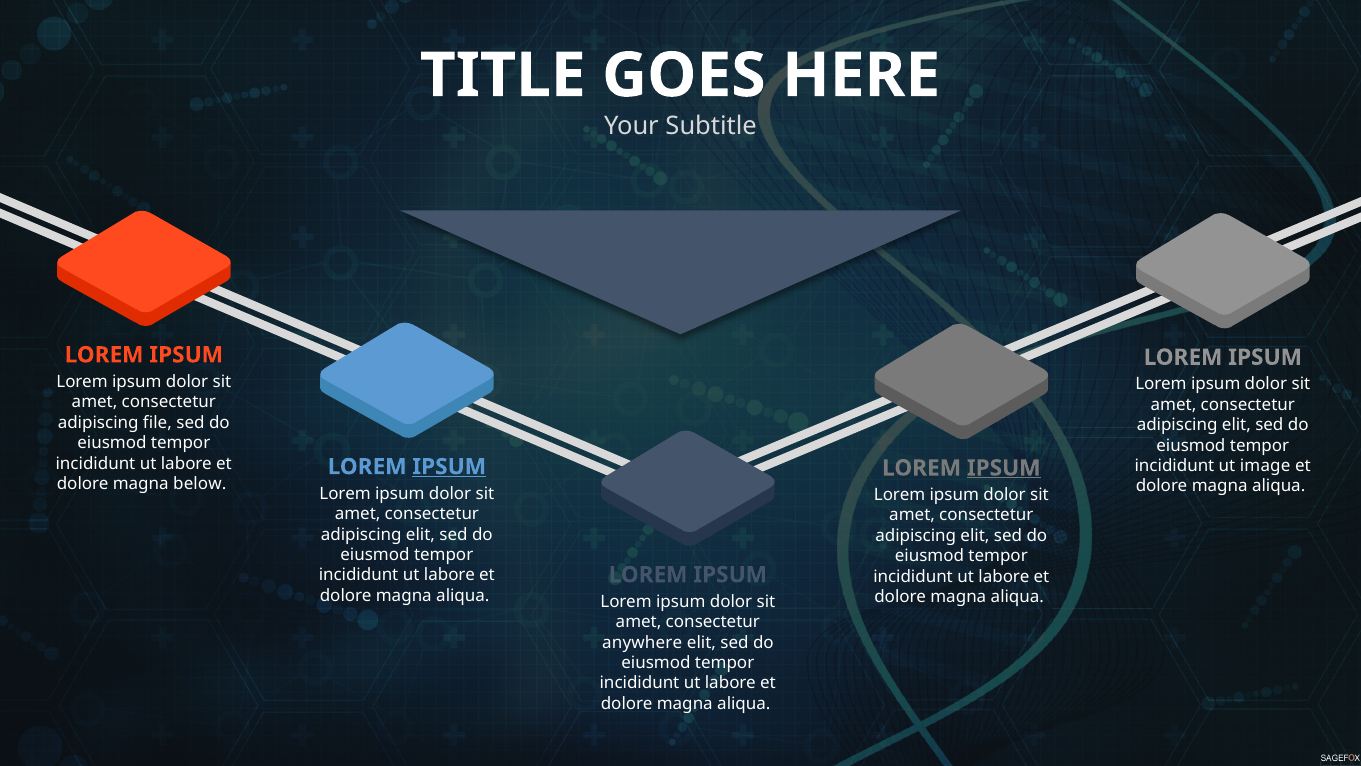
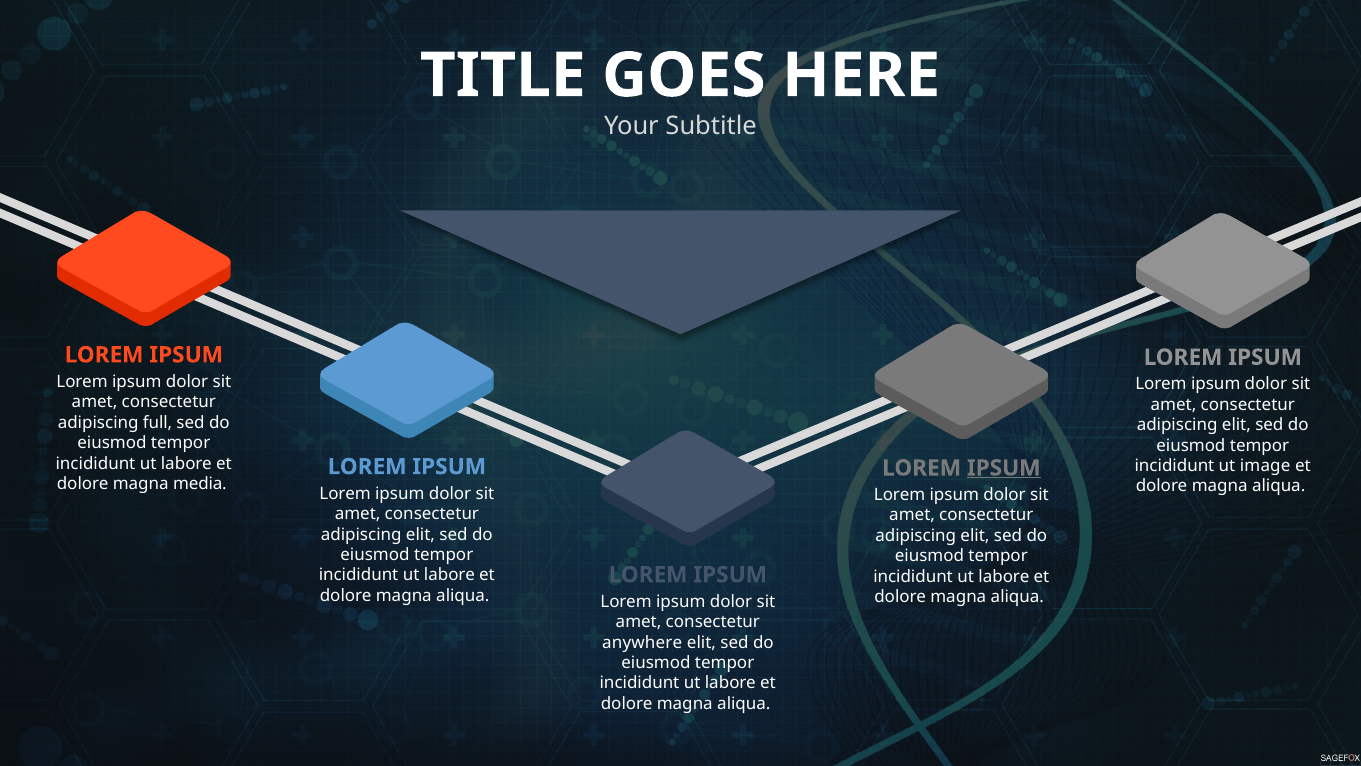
file: file -> full
IPSUM at (449, 466) underline: present -> none
below: below -> media
